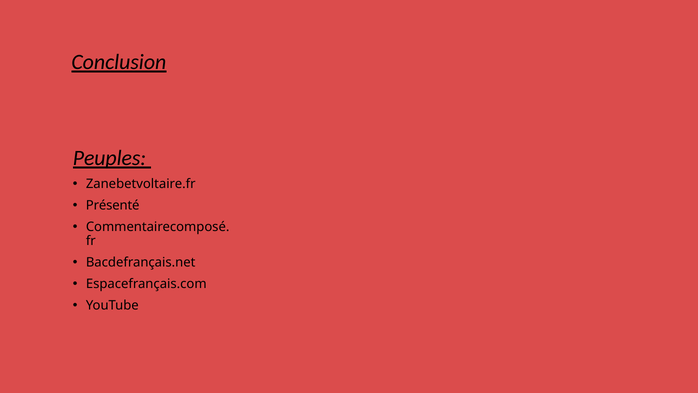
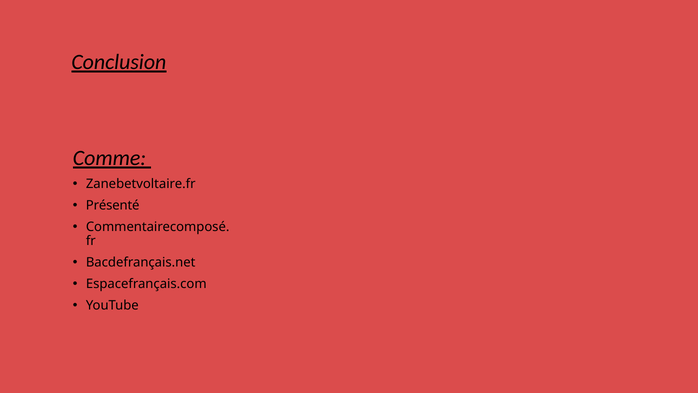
Peuples: Peuples -> Comme
